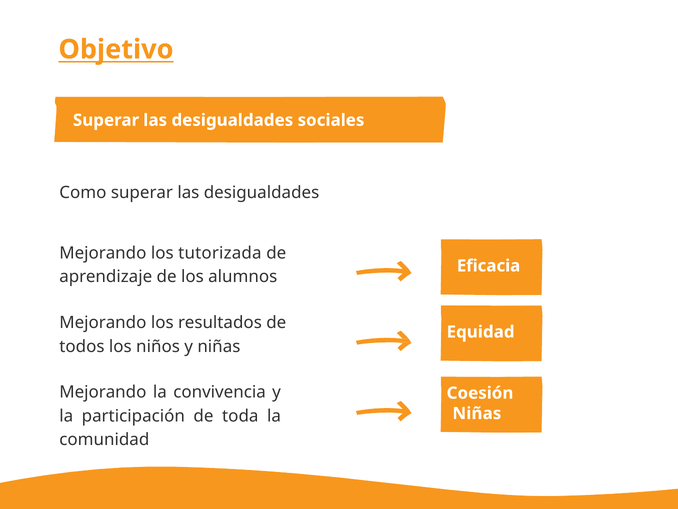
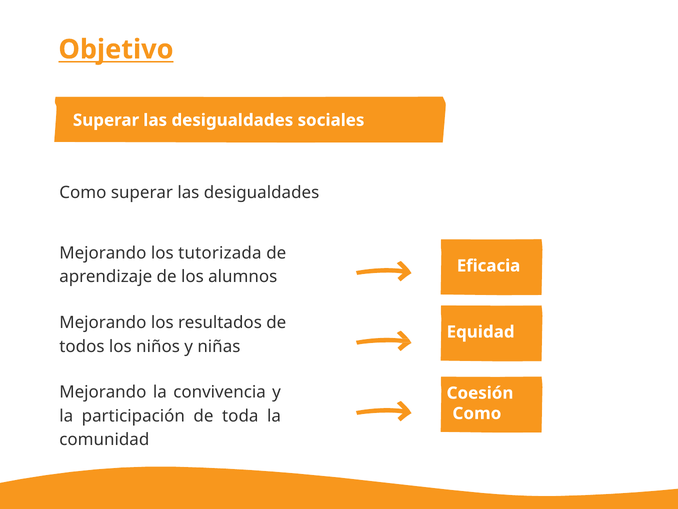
Niñas at (477, 413): Niñas -> Como
